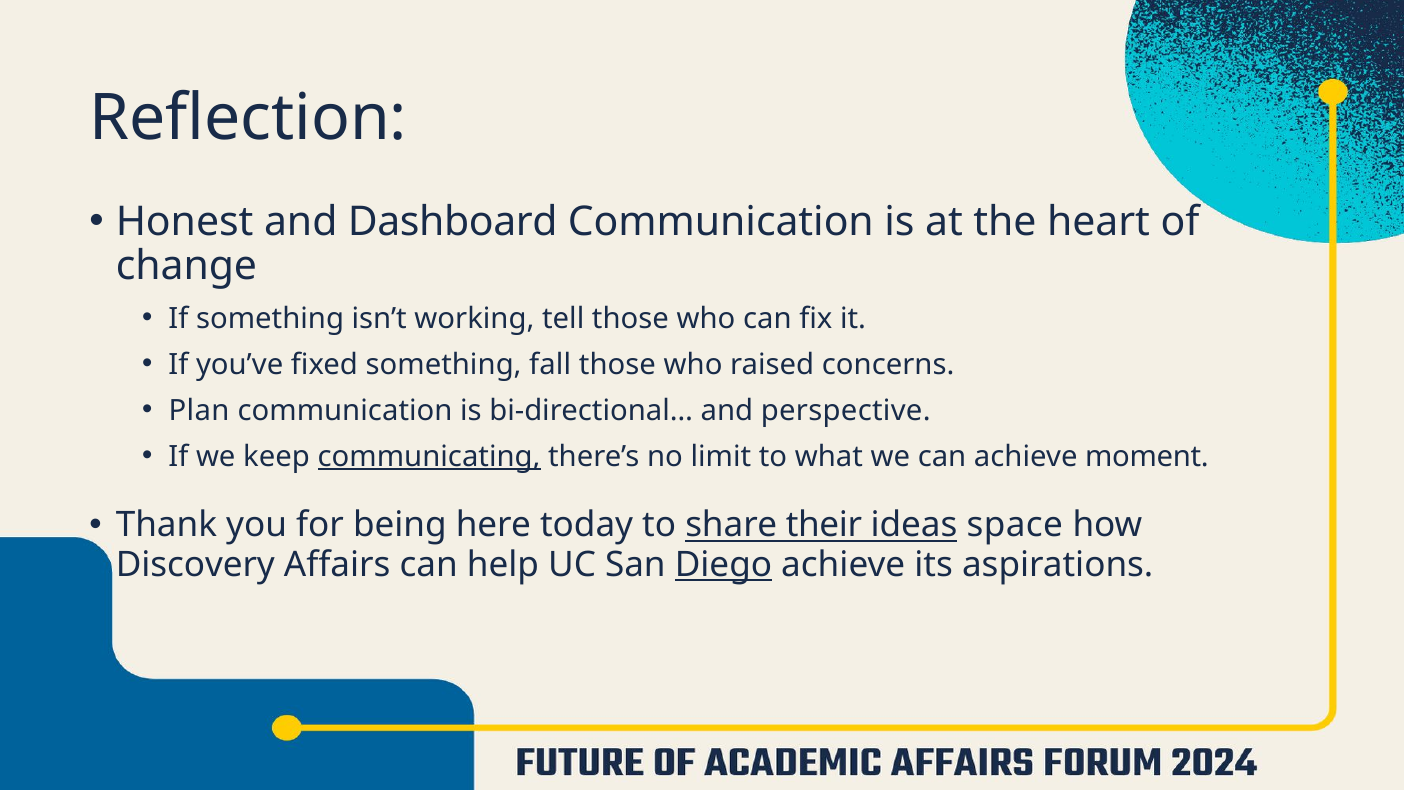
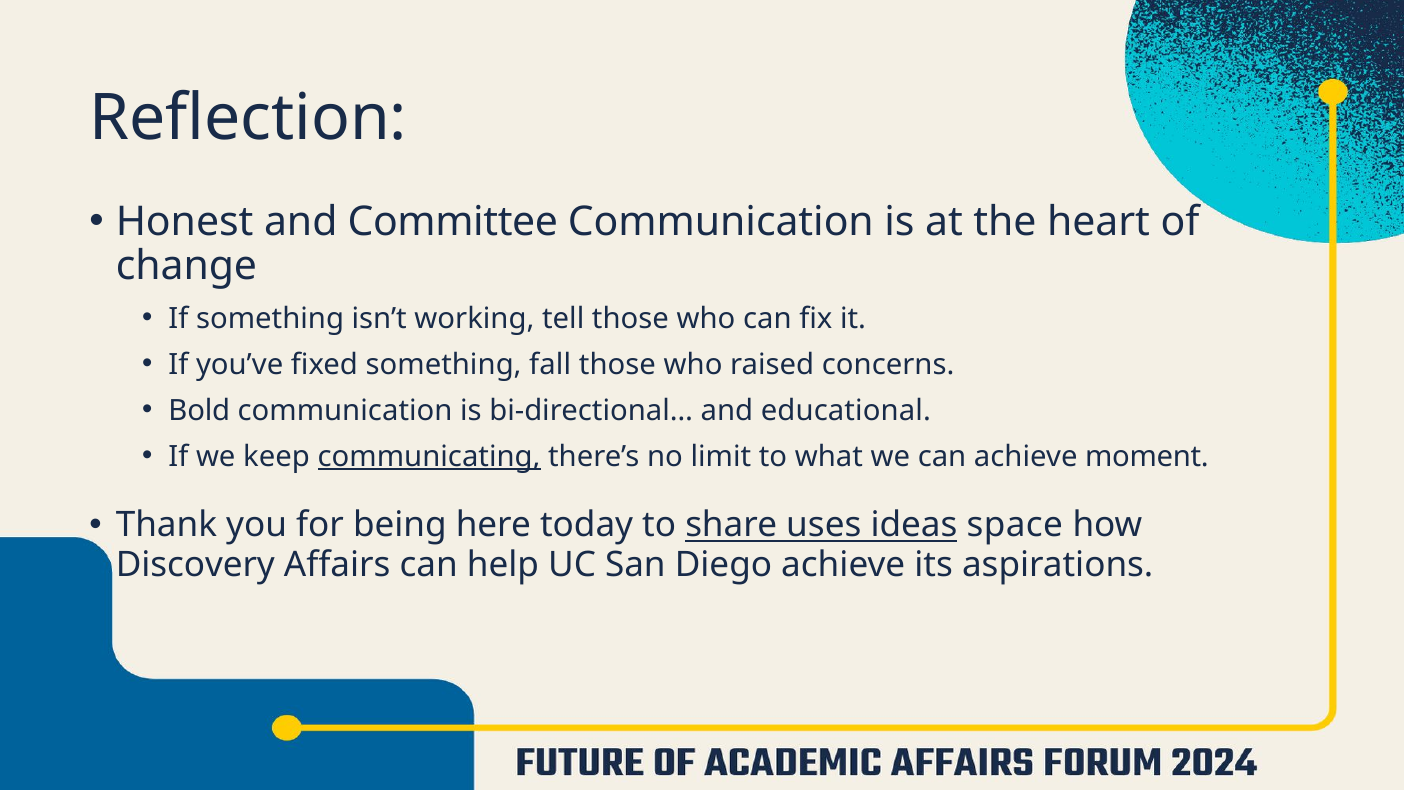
Dashboard: Dashboard -> Committee
Plan: Plan -> Bold
perspective: perspective -> educational
their: their -> uses
Diego underline: present -> none
